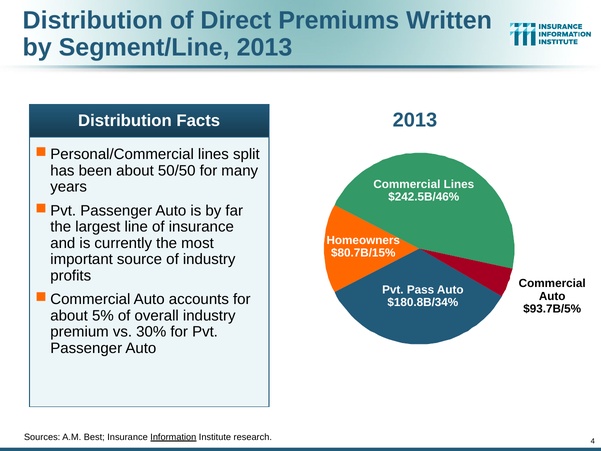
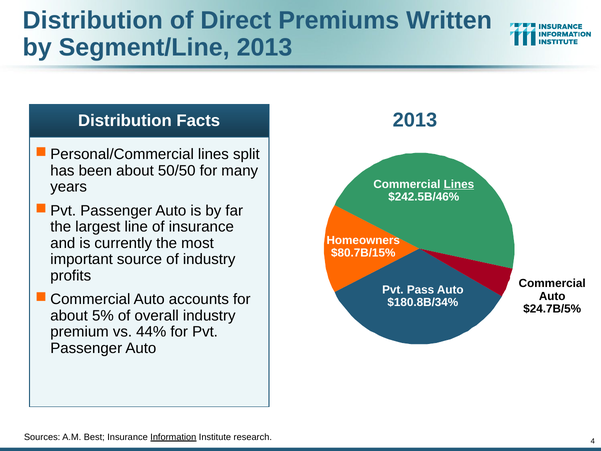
Lines at (459, 184) underline: none -> present
$93.7B/5%: $93.7B/5% -> $24.7B/5%
30%: 30% -> 44%
